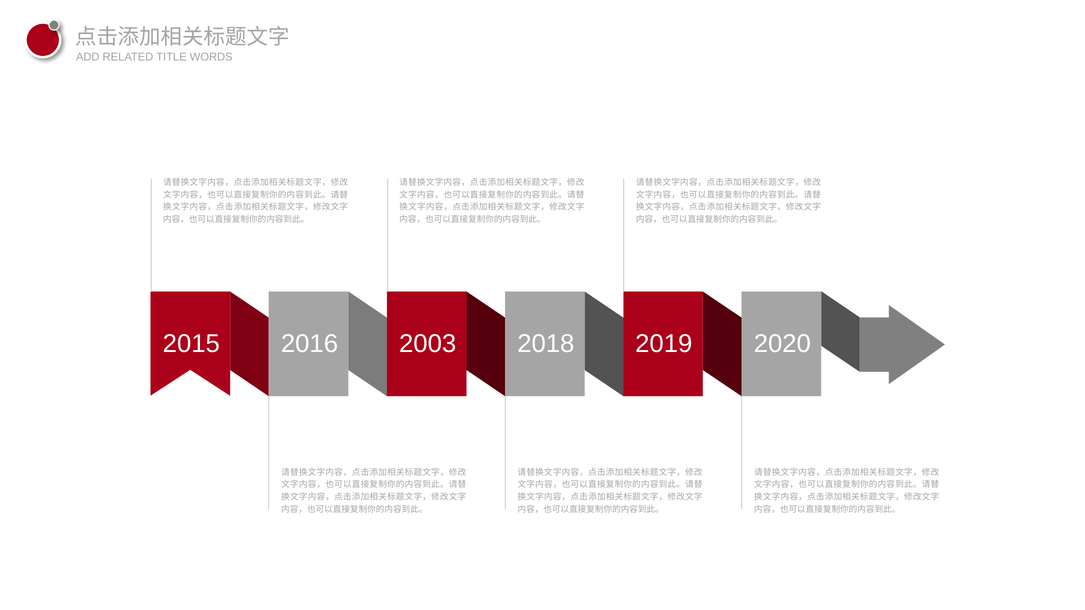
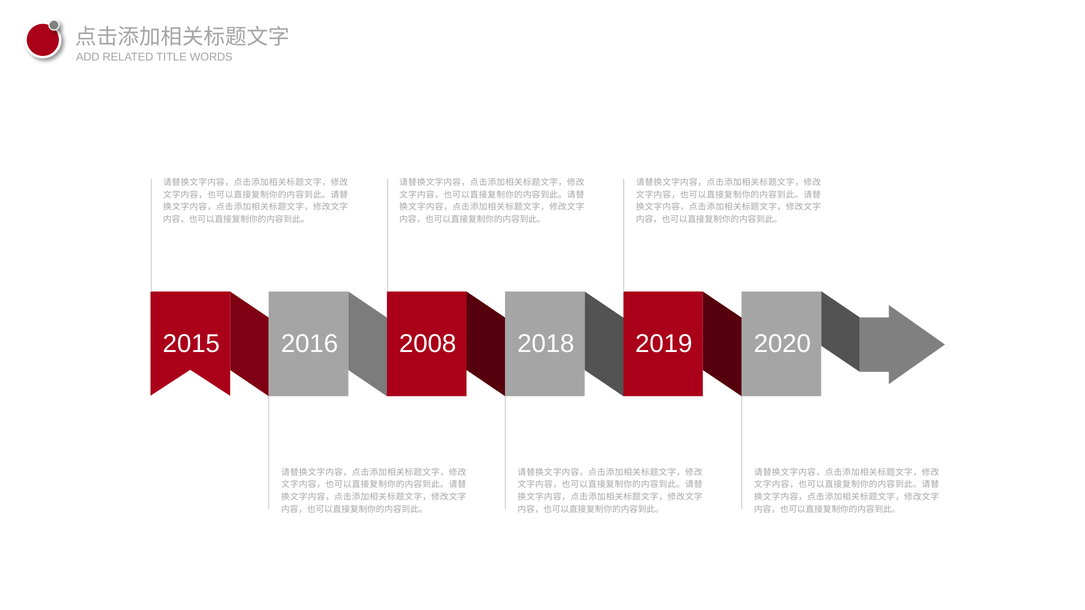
2003: 2003 -> 2008
